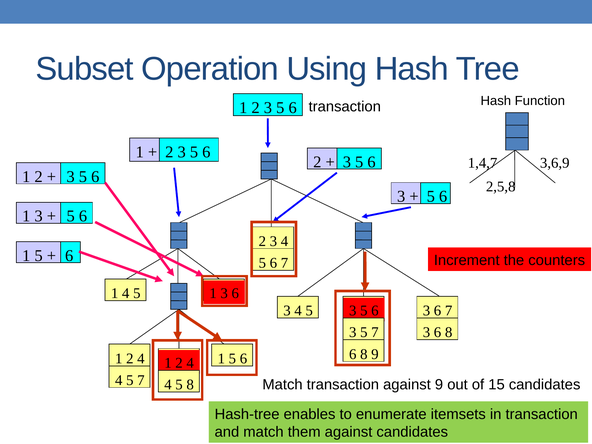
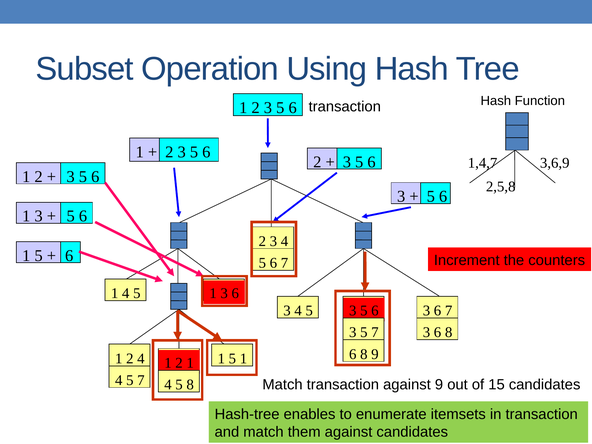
1 5 6: 6 -> 1
4 at (190, 363): 4 -> 1
